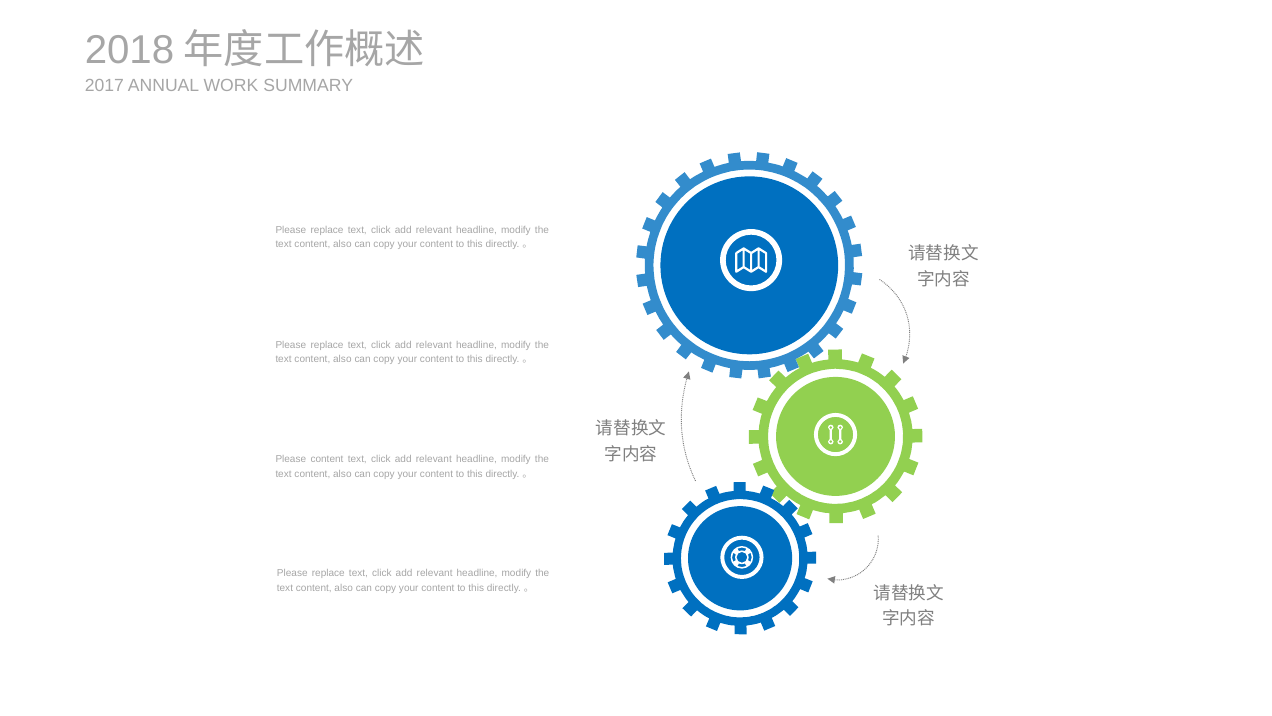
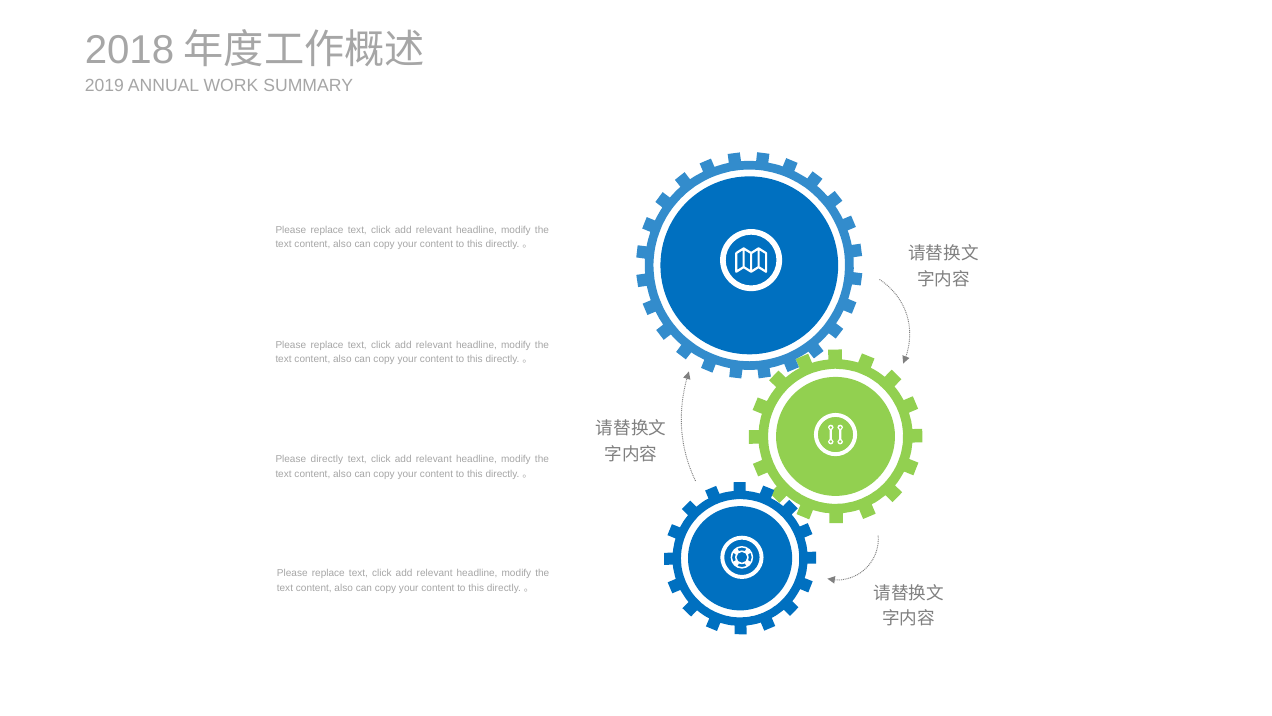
2017: 2017 -> 2019
Please content: content -> directly
